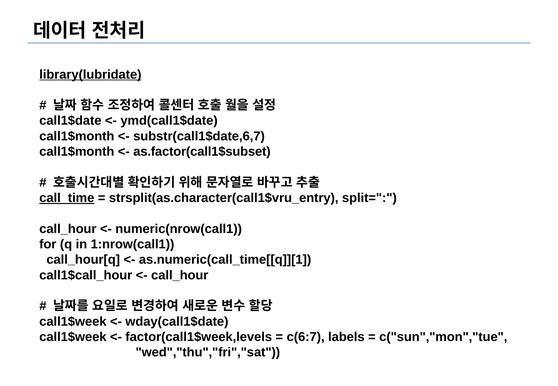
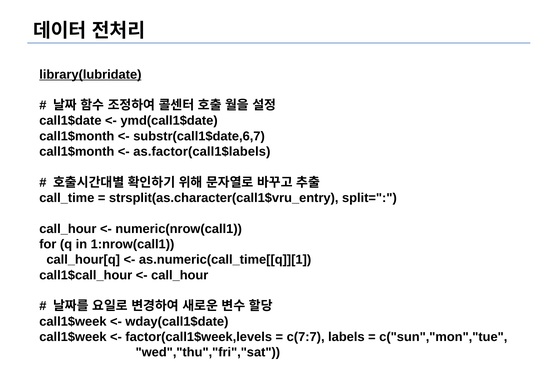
as.factor(call1$subset: as.factor(call1$subset -> as.factor(call1$labels
call_time underline: present -> none
c(6:7: c(6:7 -> c(7:7
